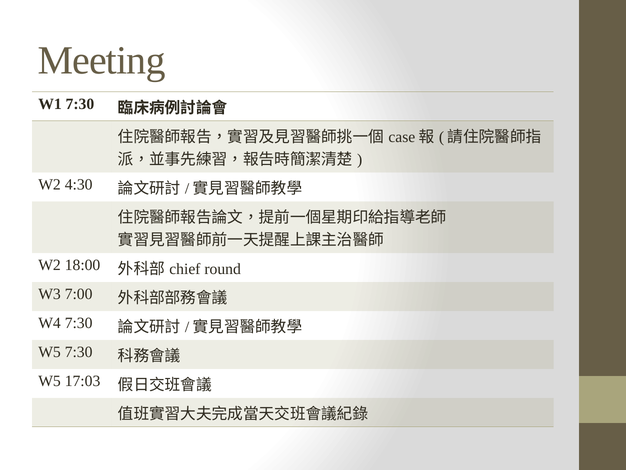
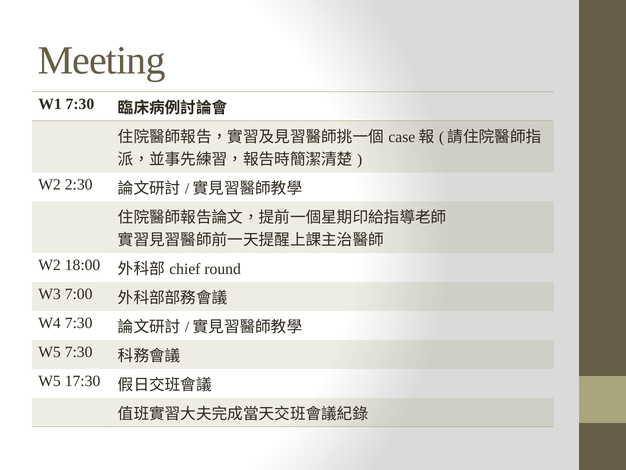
4:30: 4:30 -> 2:30
17:03: 17:03 -> 17:30
